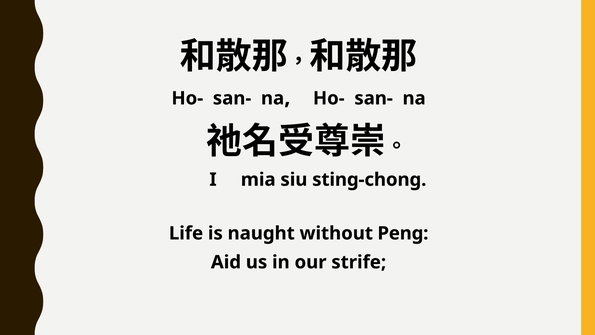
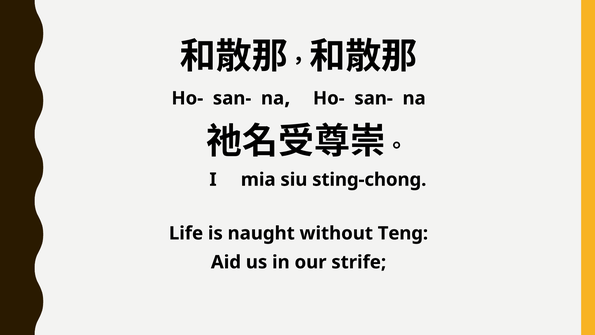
Peng: Peng -> Teng
